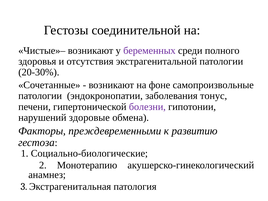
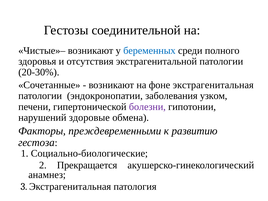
беременных colour: purple -> blue
фоне самопроизвольные: самопроизвольные -> экстрагенитальная
тонус: тонус -> узком
Монотерапию: Монотерапию -> Прекращается
